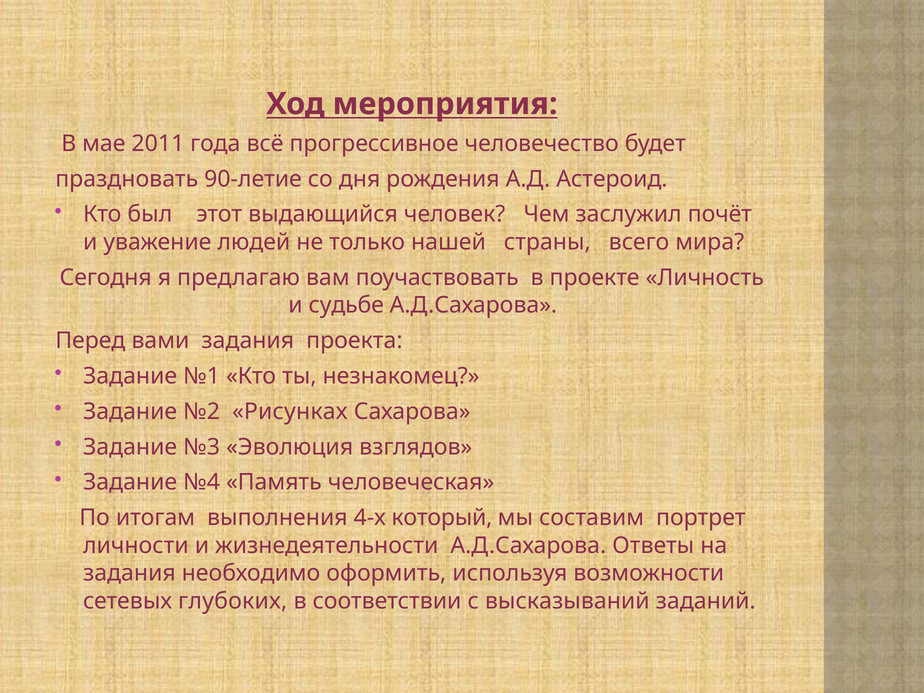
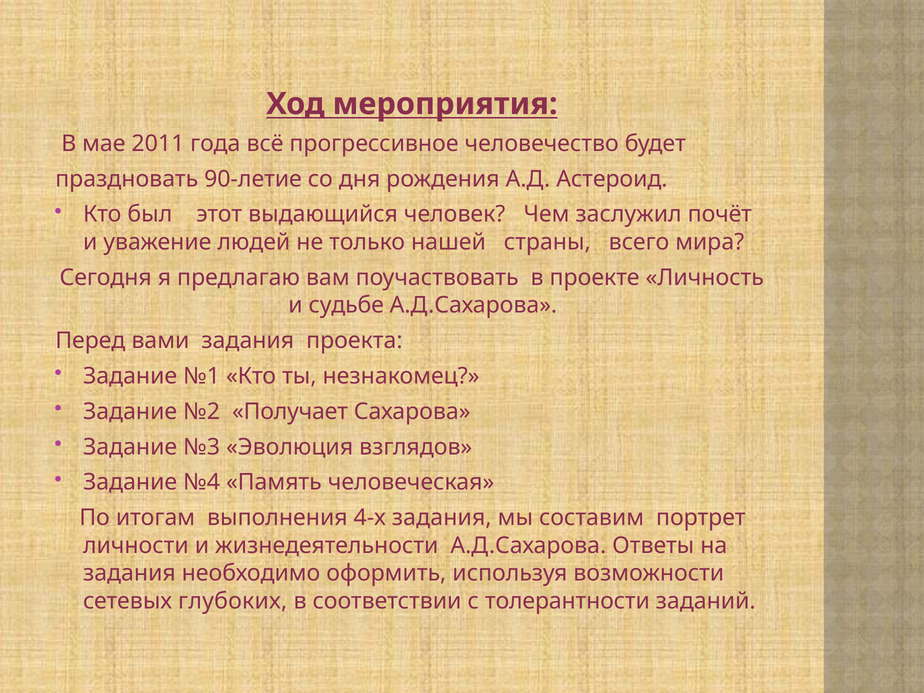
Рисунках: Рисунках -> Получает
4-х который: который -> задания
высказываний: высказываний -> толерантности
